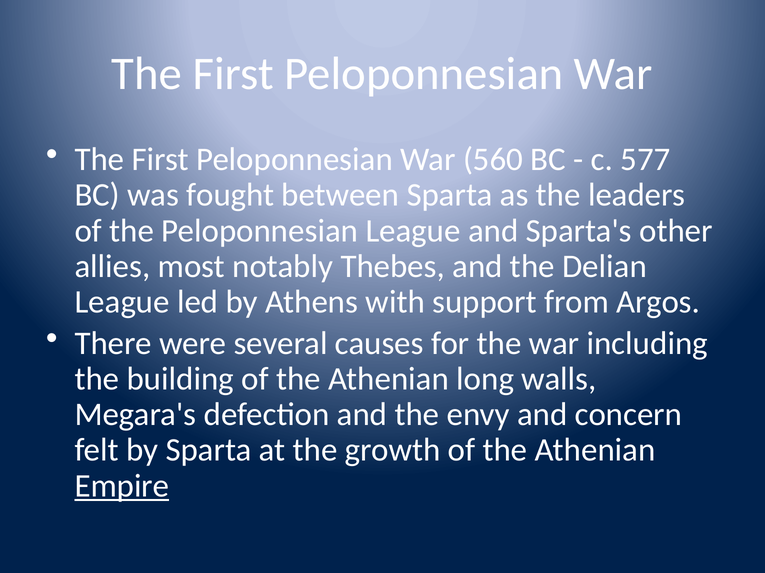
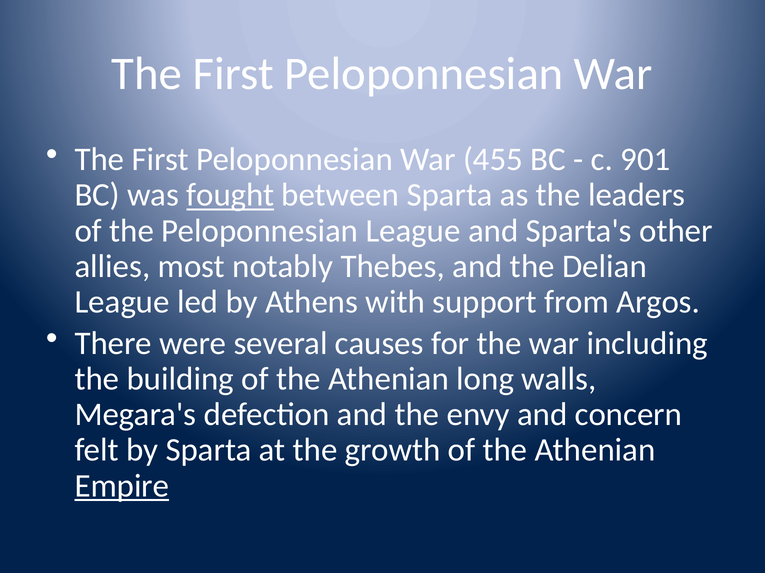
560: 560 -> 455
577: 577 -> 901
fought underline: none -> present
